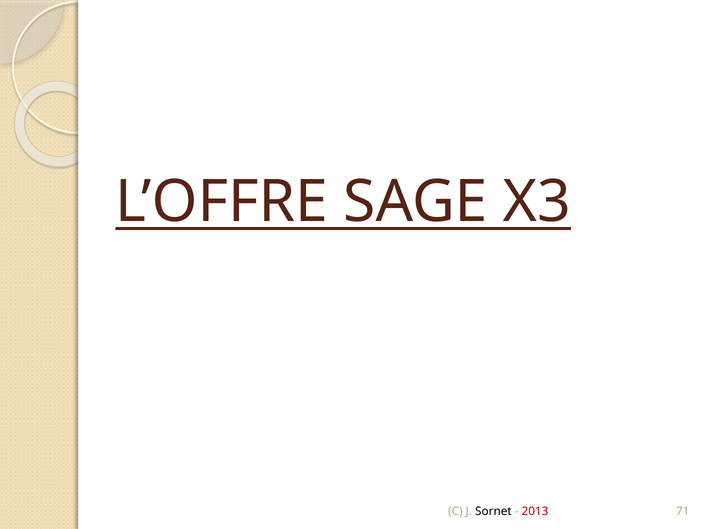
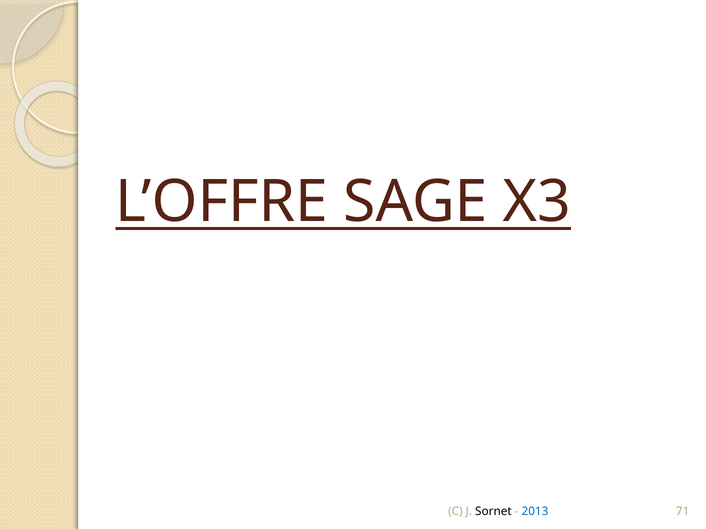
2013 colour: red -> blue
